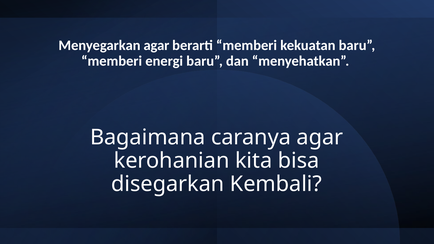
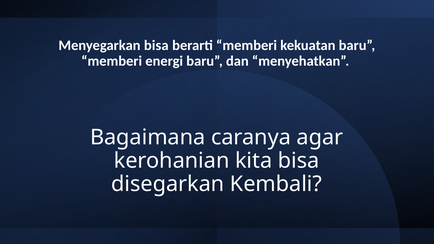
Menyegarkan agar: agar -> bisa
